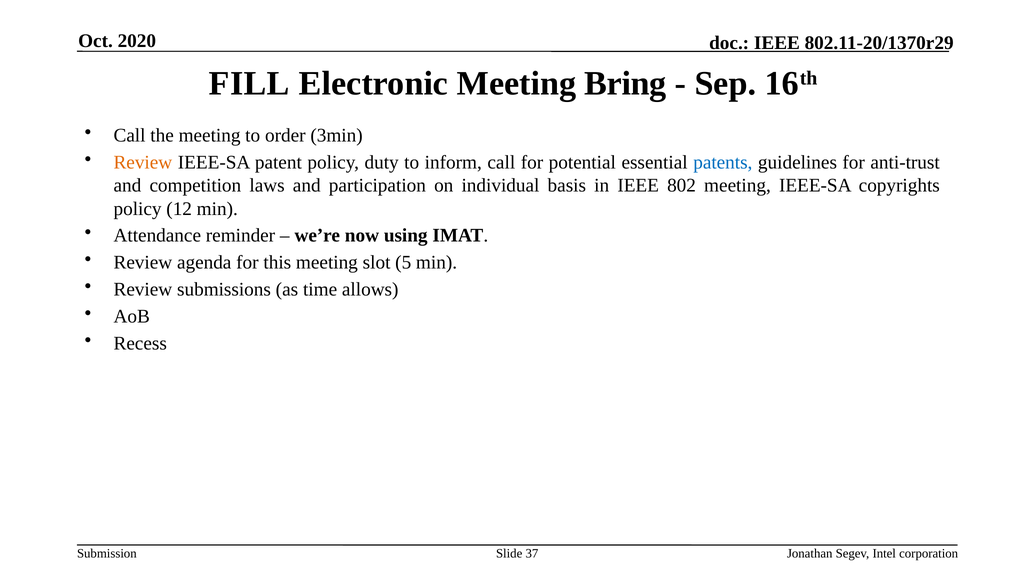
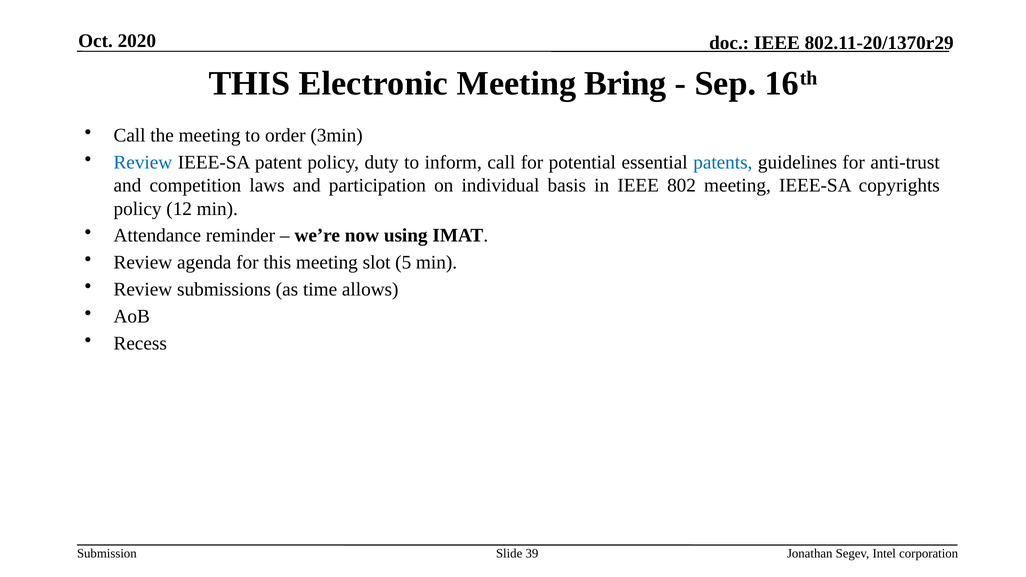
FILL at (249, 84): FILL -> THIS
Review at (143, 163) colour: orange -> blue
37: 37 -> 39
